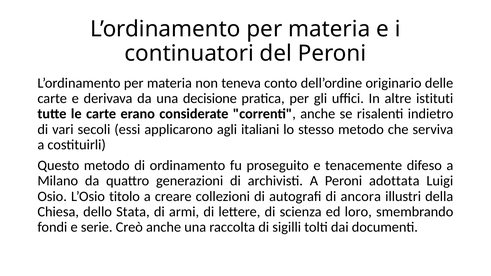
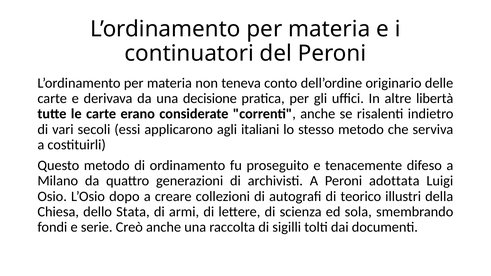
istituti: istituti -> libertà
titolo: titolo -> dopo
ancora: ancora -> teorico
loro: loro -> sola
